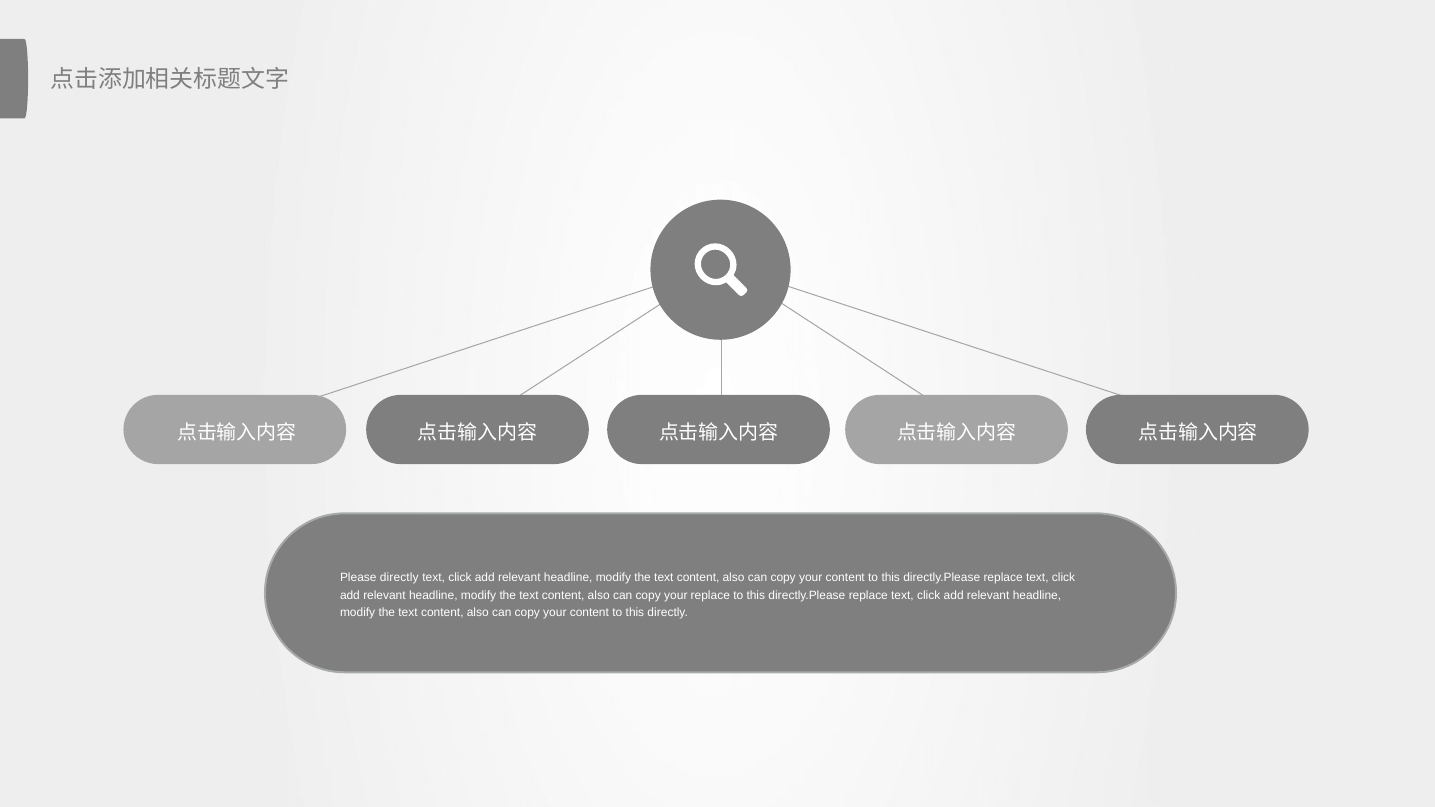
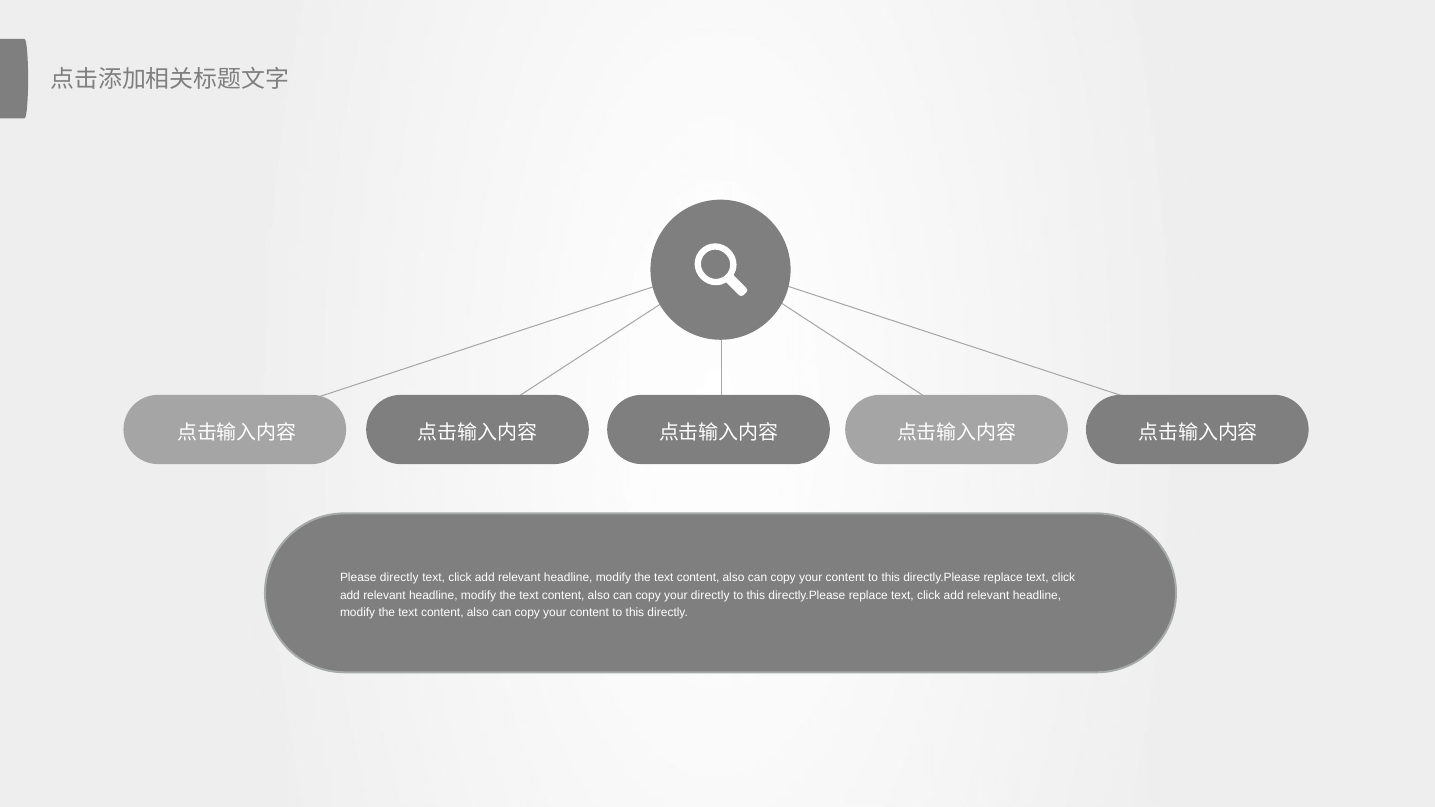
your replace: replace -> directly
